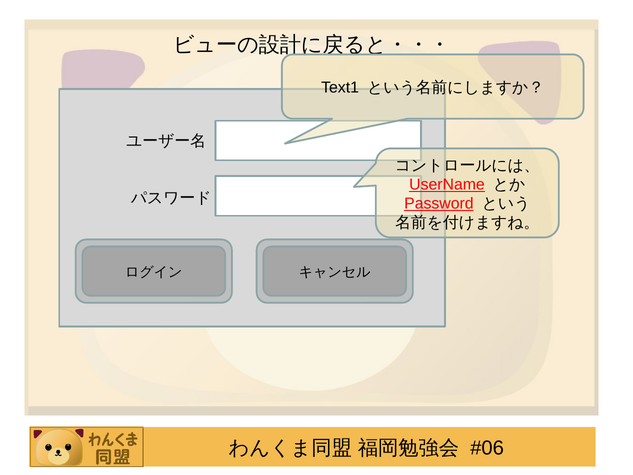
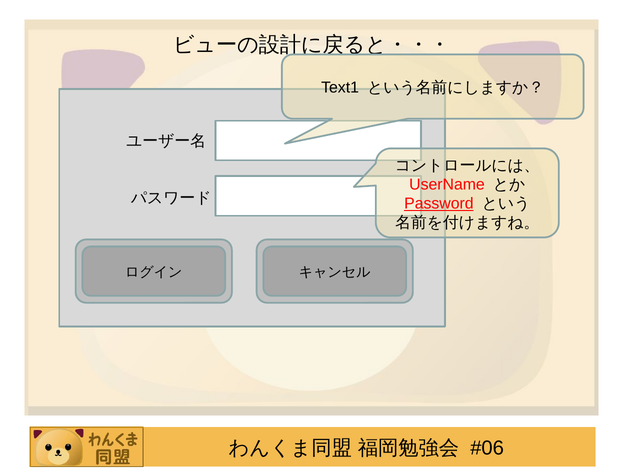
UserName underline: present -> none
